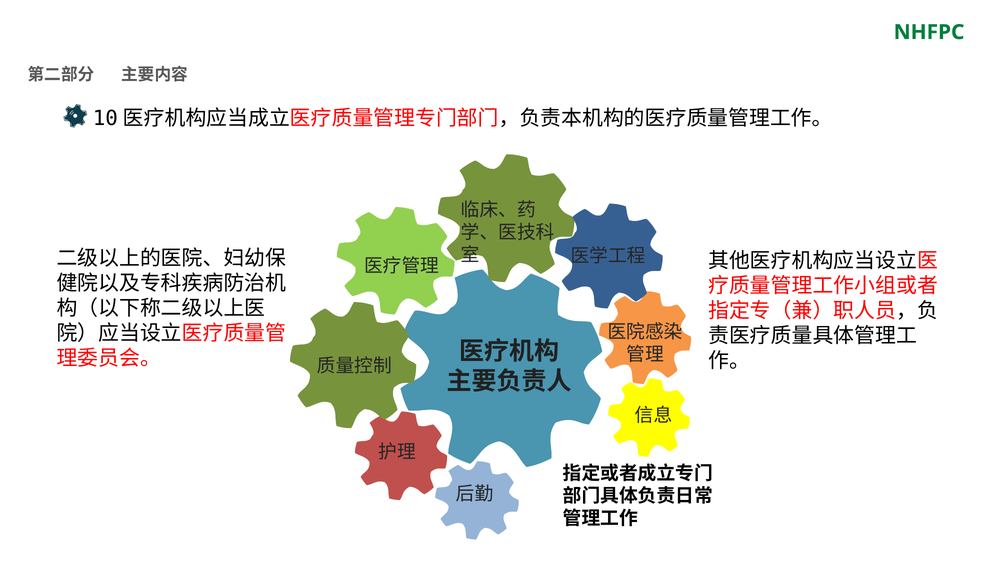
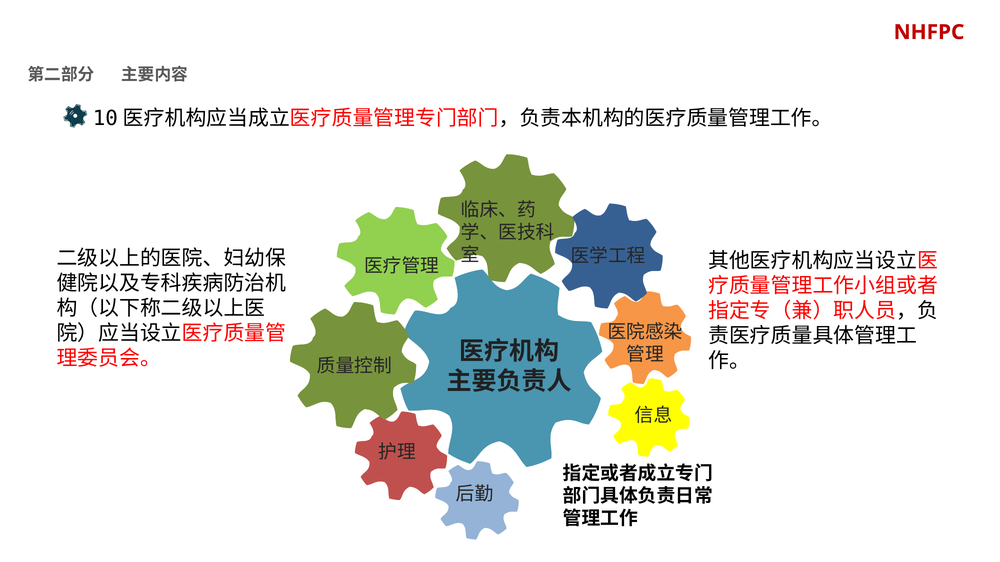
NHFPC colour: green -> red
